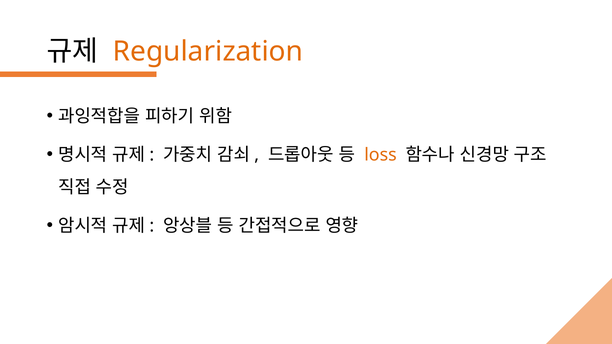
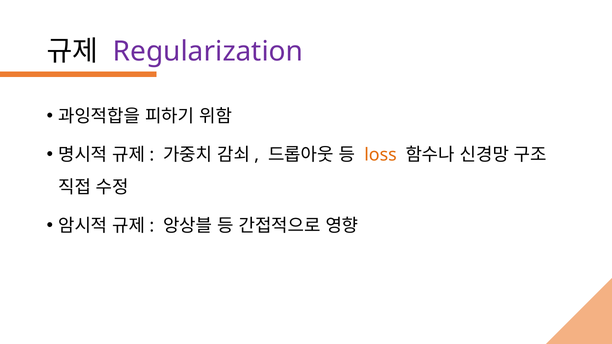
Regularization colour: orange -> purple
